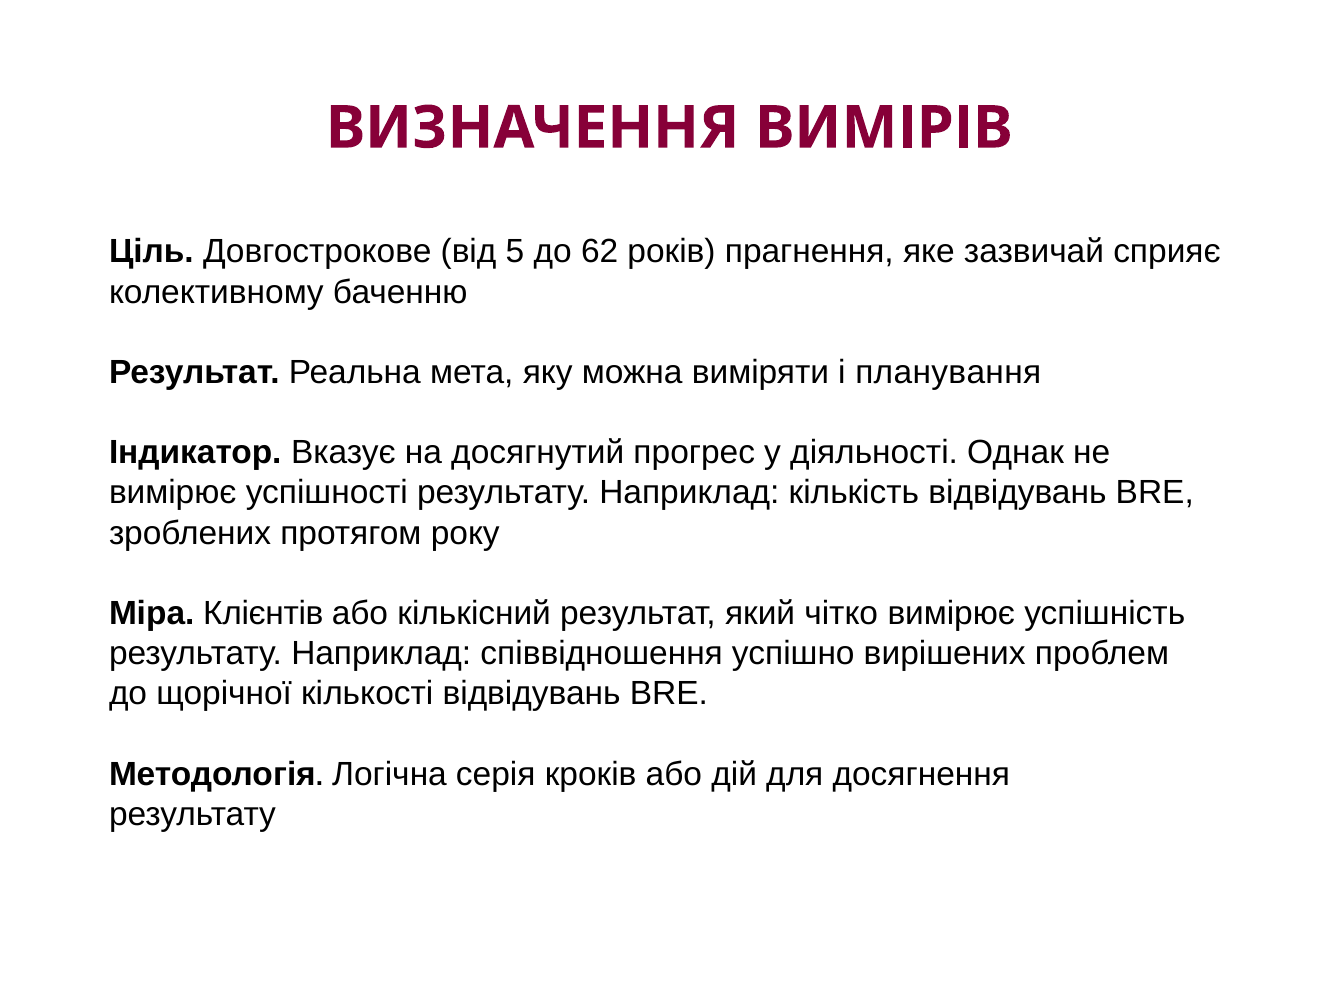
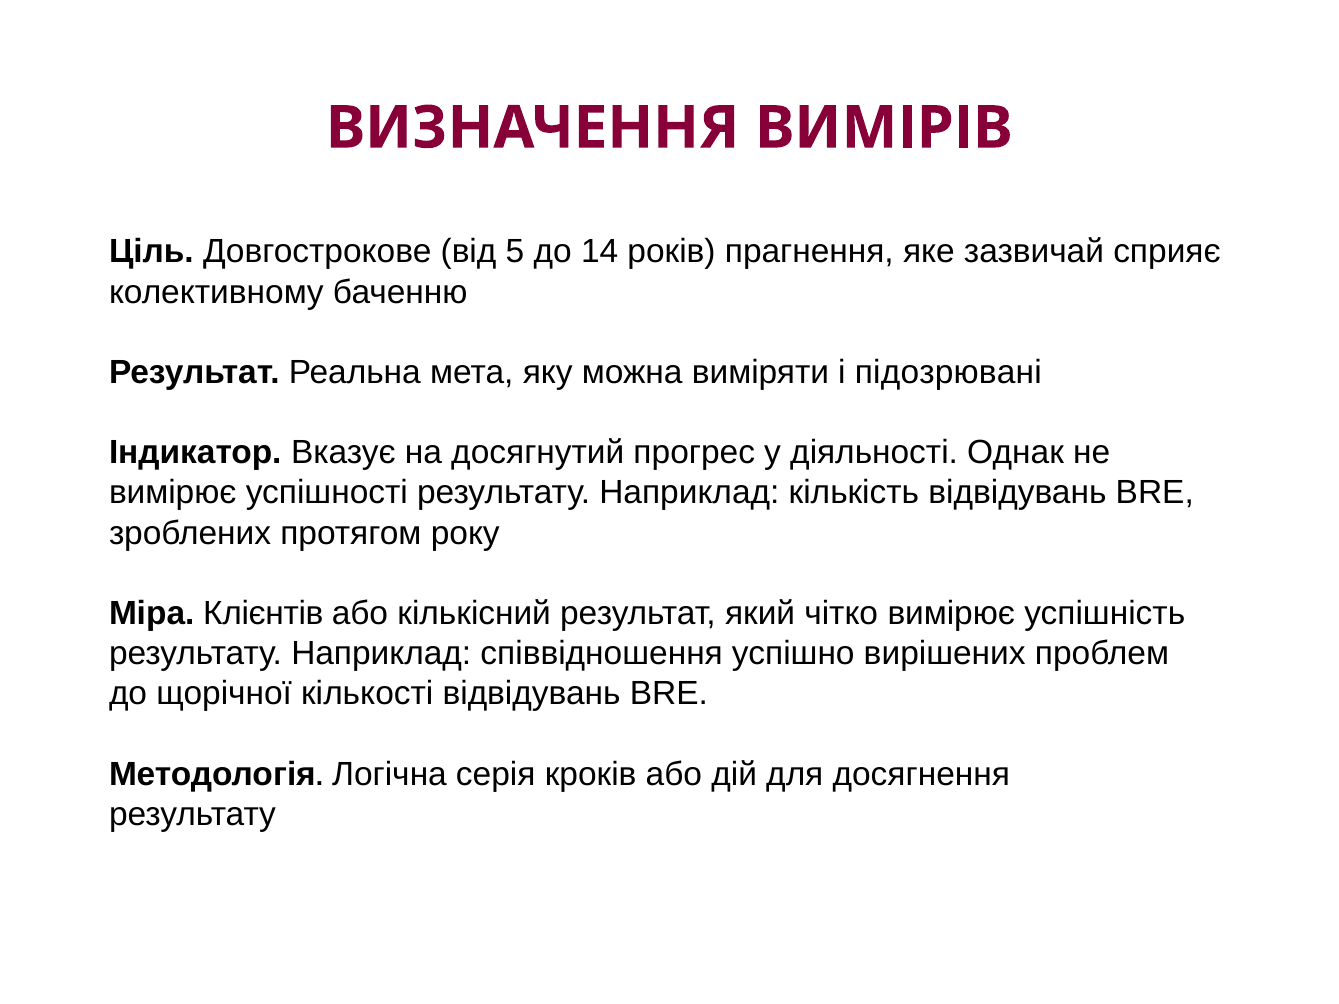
62: 62 -> 14
планування: планування -> підозрювані
